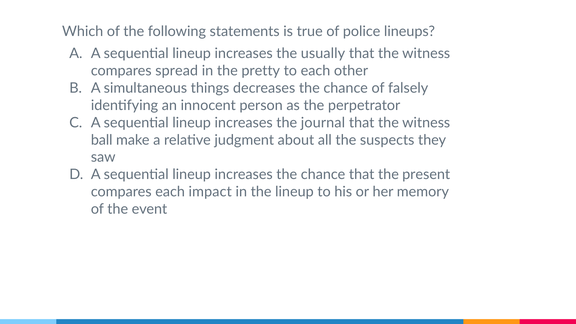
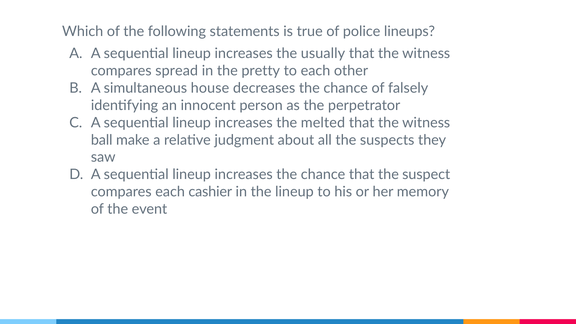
things: things -> house
journal: journal -> melted
present: present -> suspect
impact: impact -> cashier
